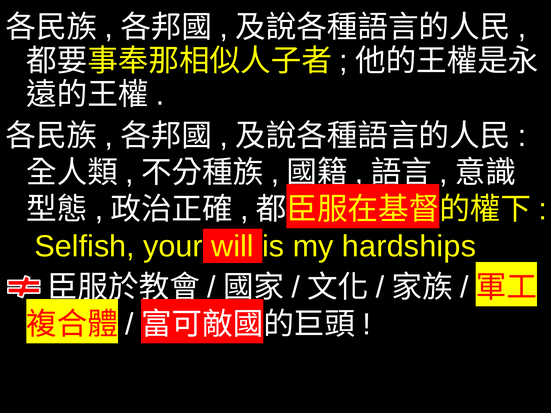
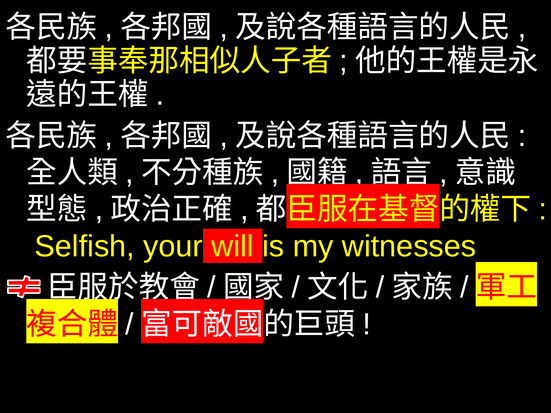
hardships: hardships -> witnesses
